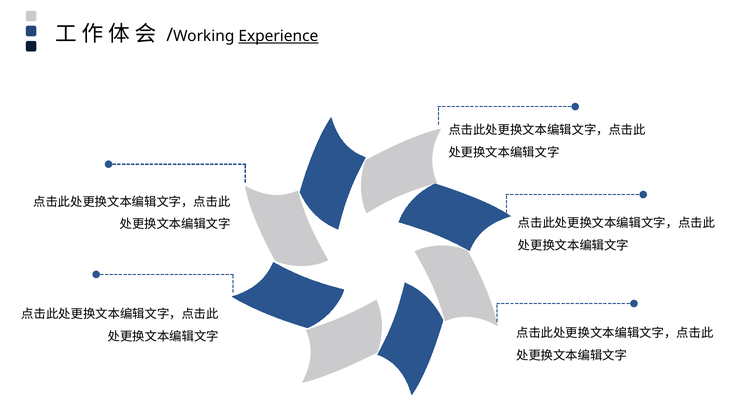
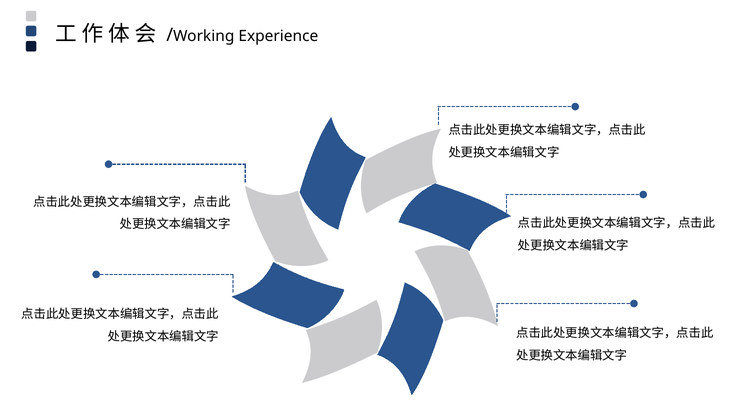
Experience underline: present -> none
